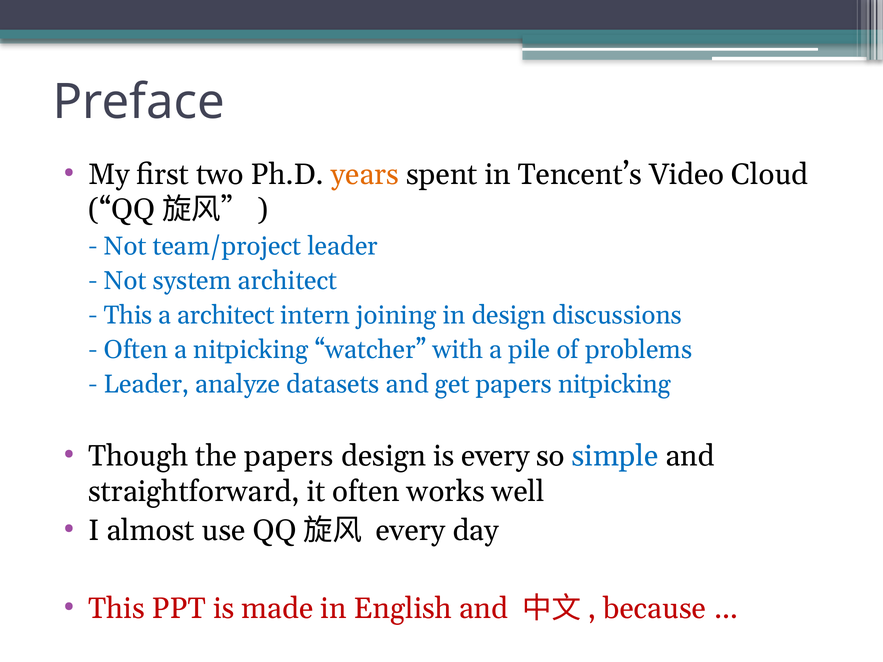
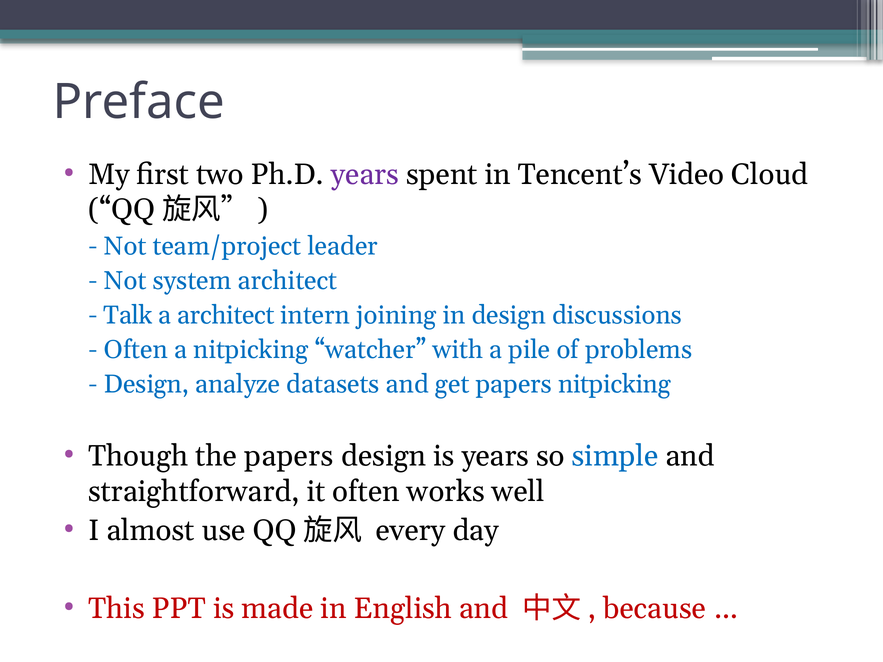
years at (365, 174) colour: orange -> purple
This at (128, 315): This -> Talk
Leader at (146, 385): Leader -> Design
is every: every -> years
